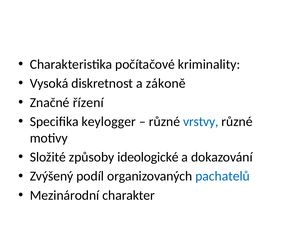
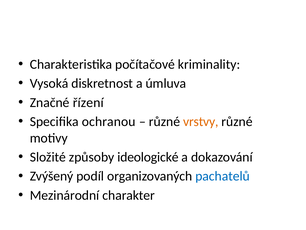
zákoně: zákoně -> úmluva
keylogger: keylogger -> ochranou
vrstvy colour: blue -> orange
